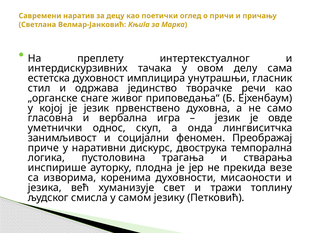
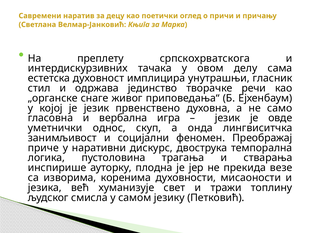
интертекстуалног: интертекстуалног -> српскохрватскога
